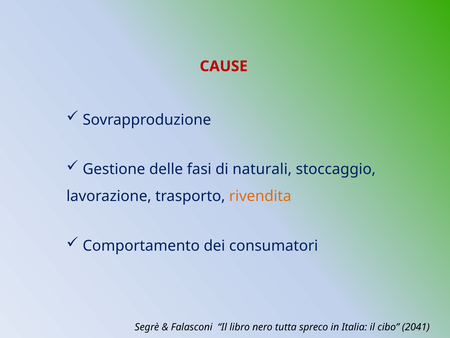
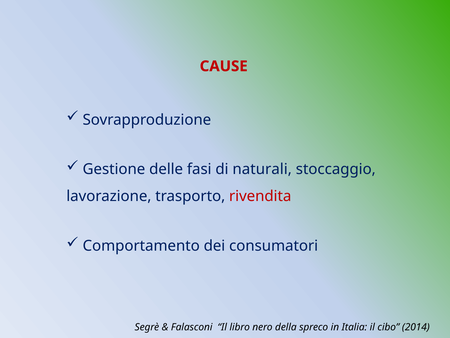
rivendita colour: orange -> red
tutta: tutta -> della
2041: 2041 -> 2014
